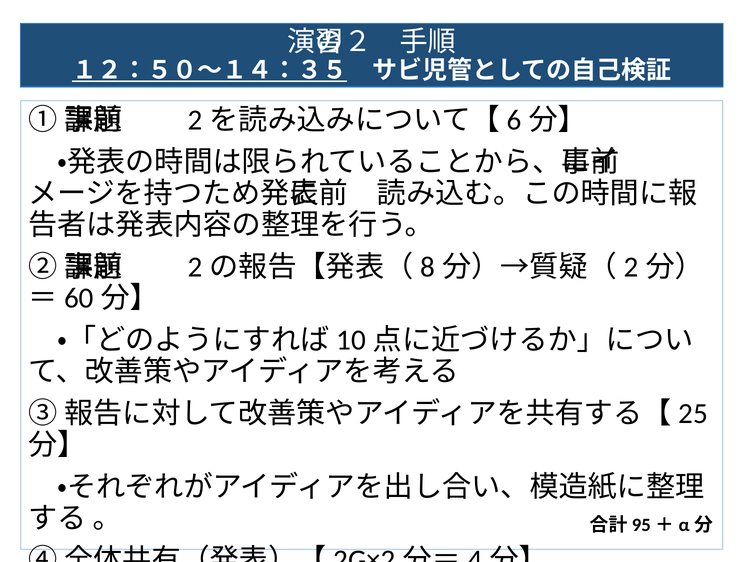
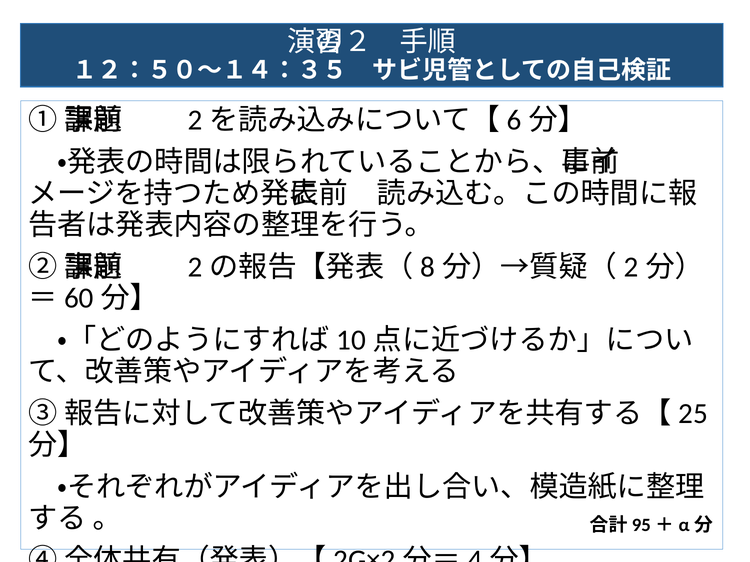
１２：５０～１４：３５ underline: present -> none
